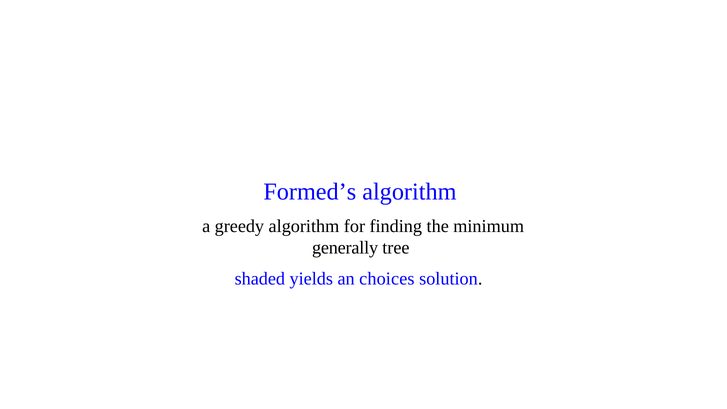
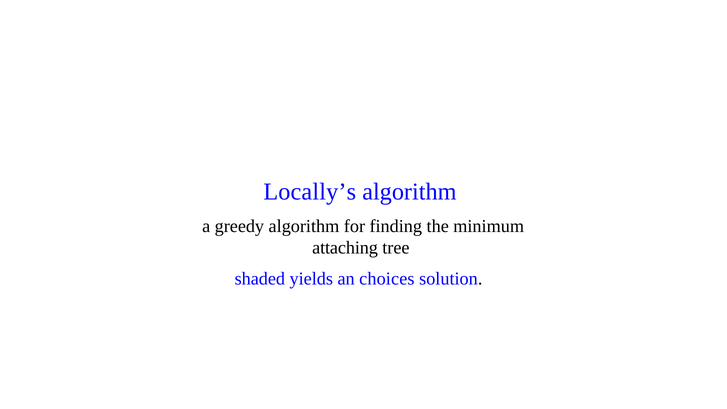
Formed’s: Formed’s -> Locally’s
generally: generally -> attaching
